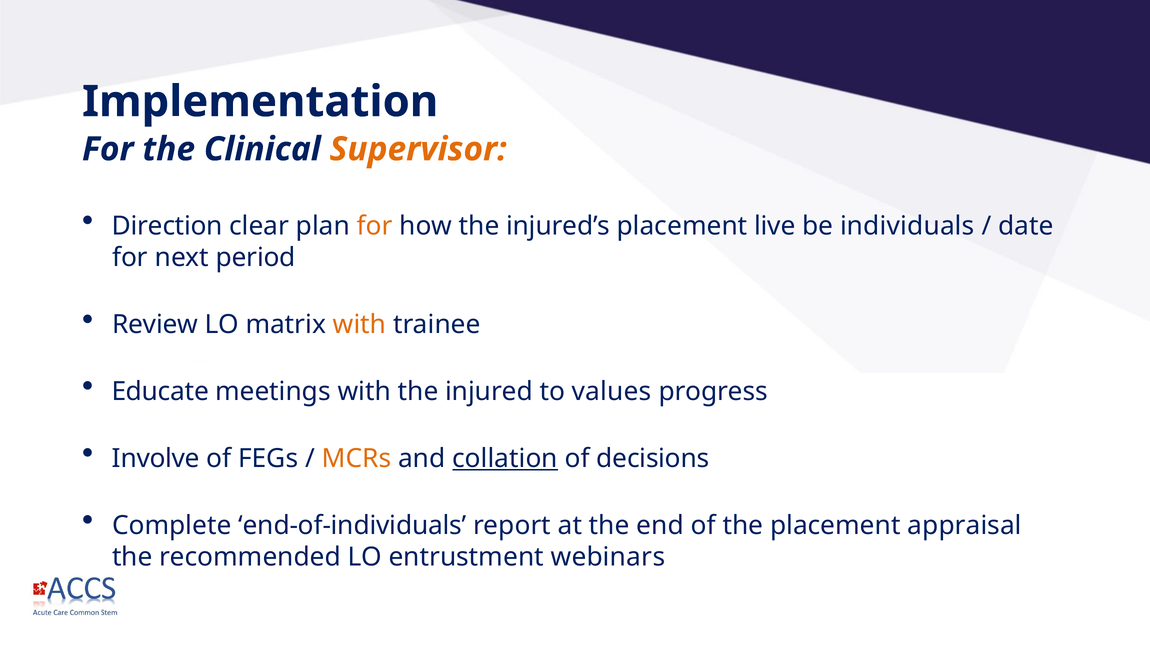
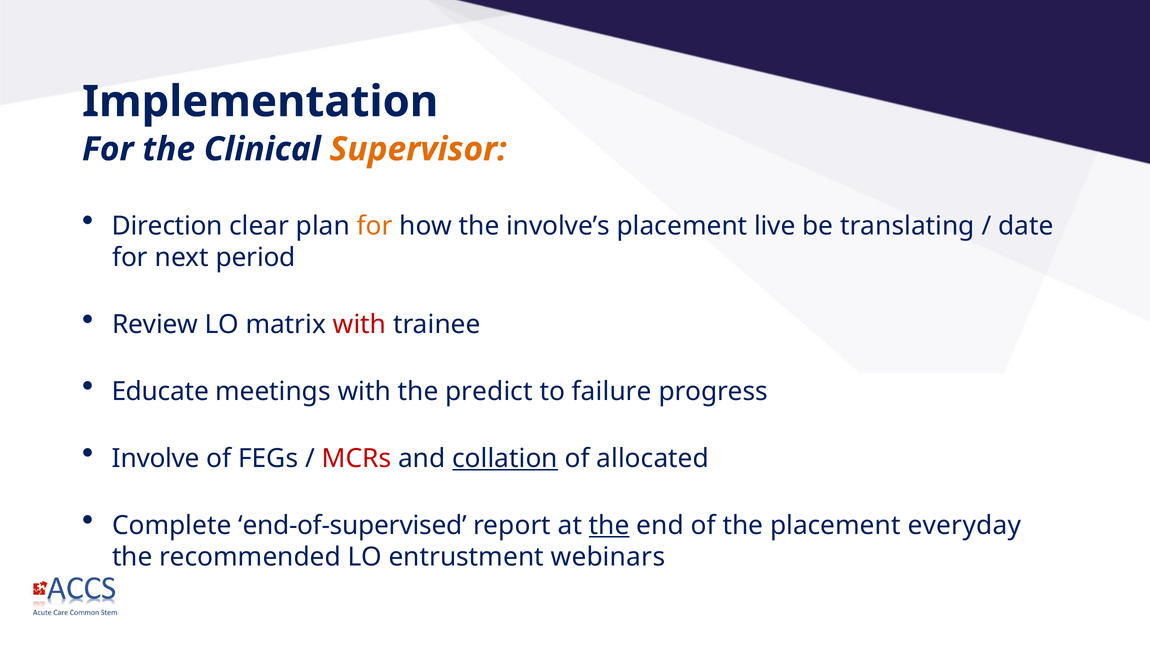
injured’s: injured’s -> involve’s
individuals: individuals -> translating
with at (360, 324) colour: orange -> red
injured: injured -> predict
values: values -> failure
MCRs colour: orange -> red
decisions: decisions -> allocated
end-of-individuals: end-of-individuals -> end-of-supervised
the at (609, 525) underline: none -> present
appraisal: appraisal -> everyday
